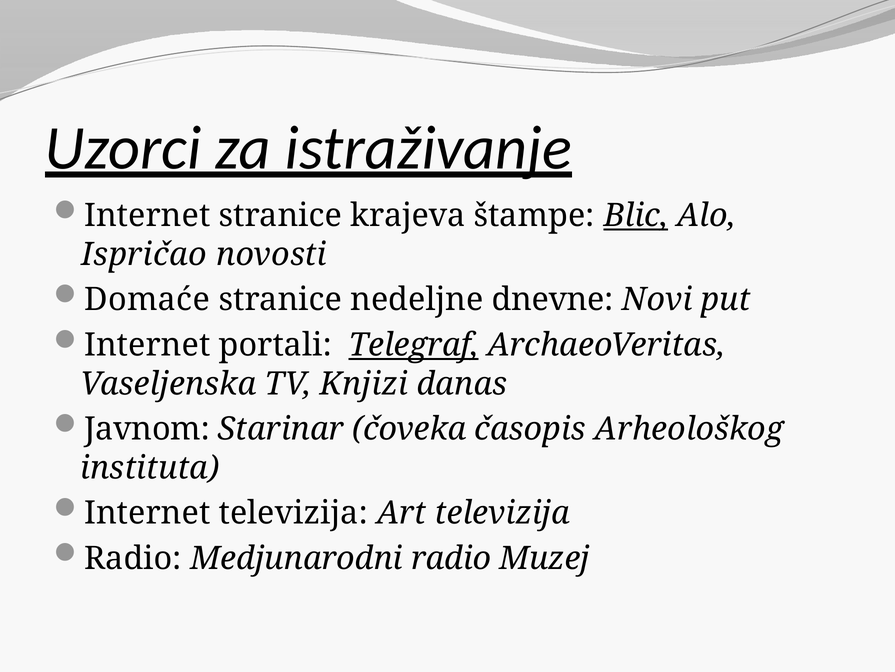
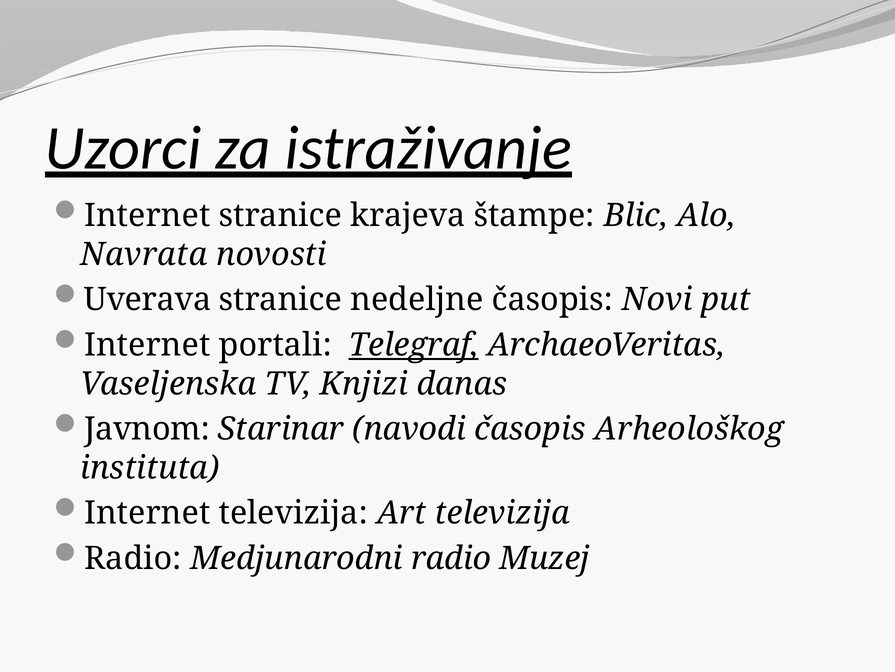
Blic underline: present -> none
Ispričao: Ispričao -> Navrata
Domaće: Domaće -> Uverava
nedeljne dnevne: dnevne -> časopis
čoveka: čoveka -> navodi
